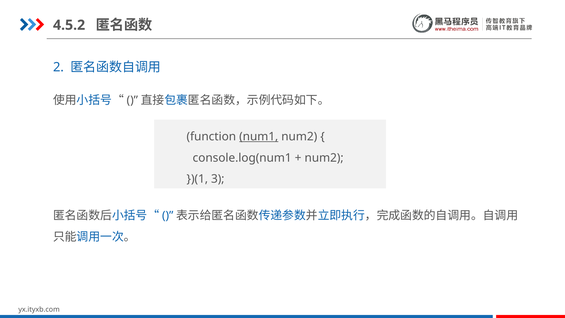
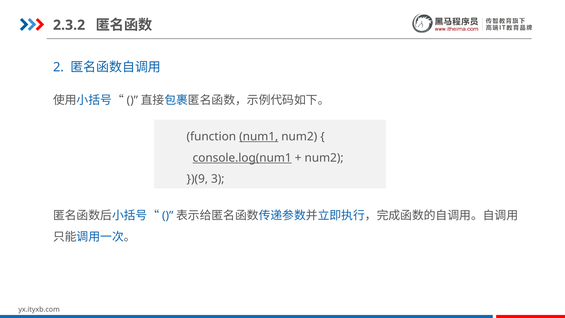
4.5.2: 4.5.2 -> 2.3.2
console.log(num1 underline: none -> present
})(1: })(1 -> })(9
